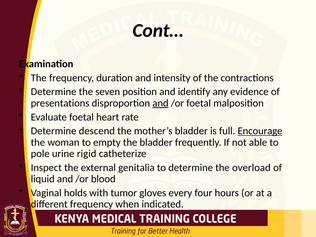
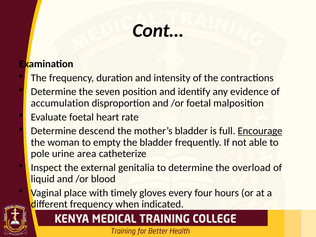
presentations: presentations -> accumulation
and at (160, 103) underline: present -> none
rigid: rigid -> area
holds: holds -> place
tumor: tumor -> timely
